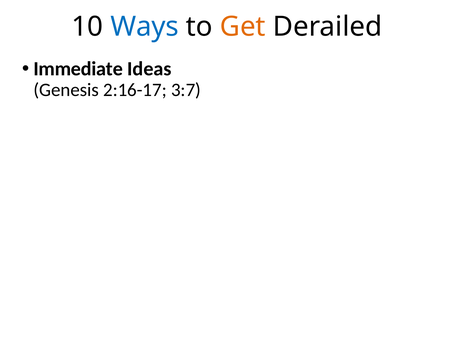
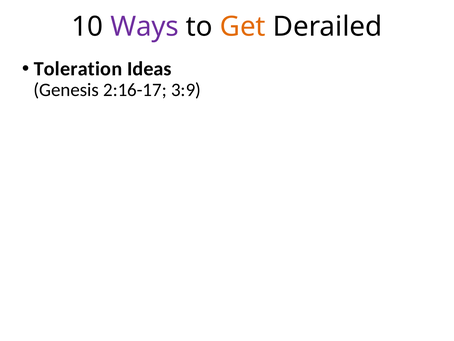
Ways colour: blue -> purple
Immediate: Immediate -> Toleration
3:7: 3:7 -> 3:9
